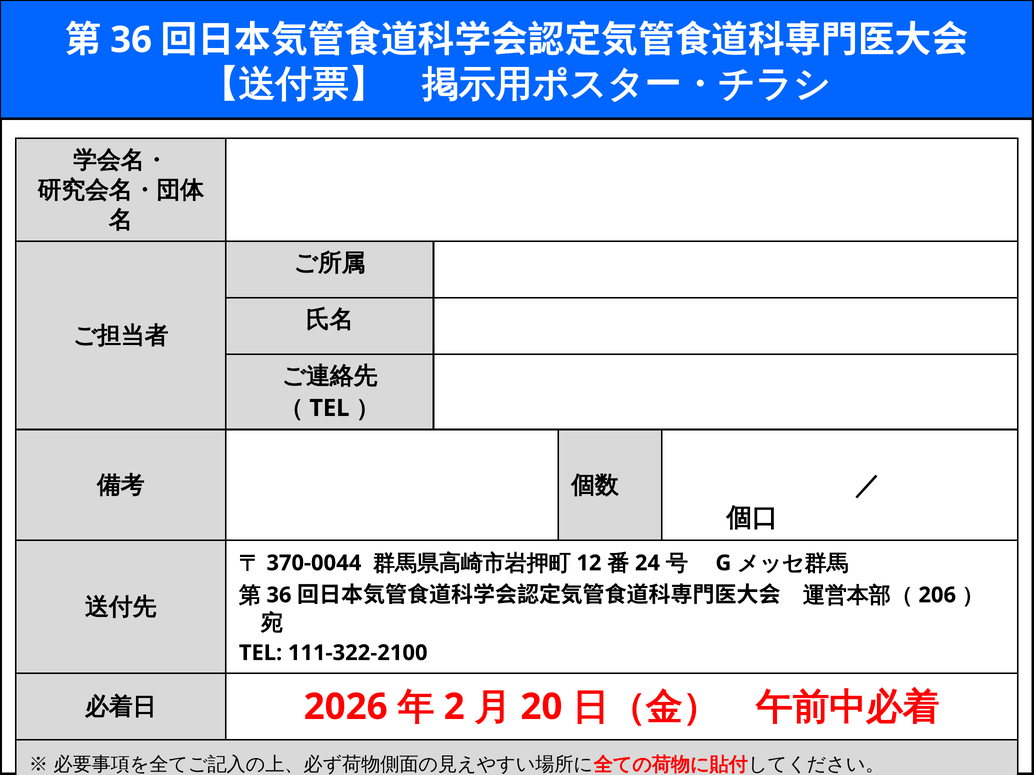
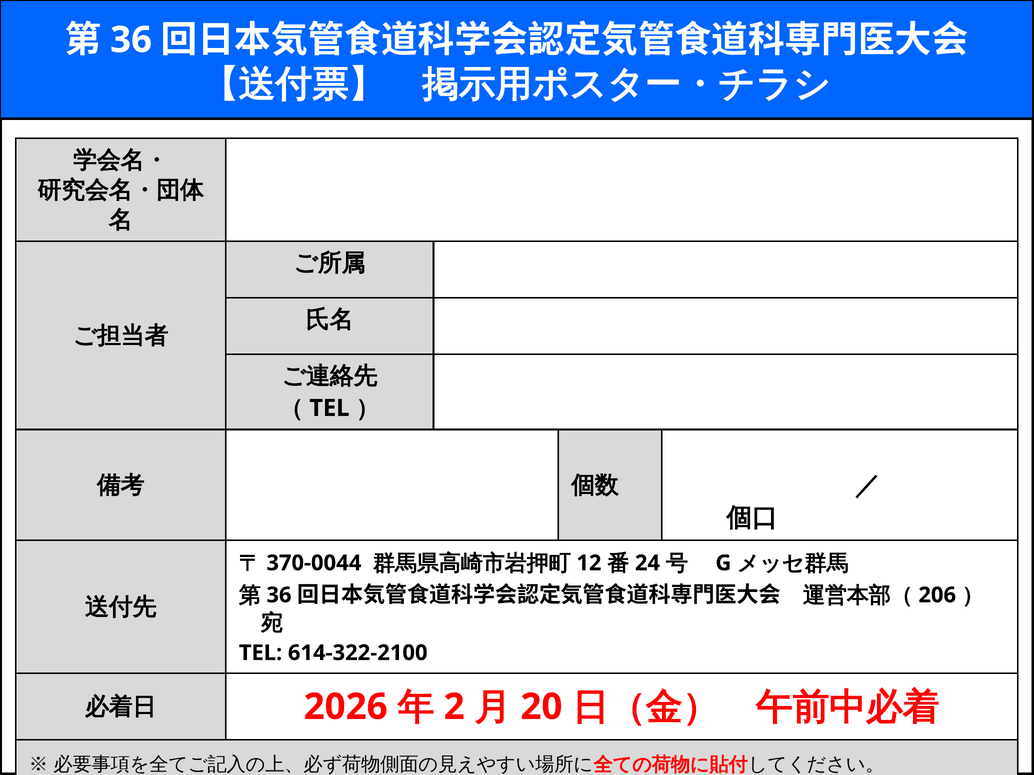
111-322-2100: 111-322-2100 -> 614-322-2100
